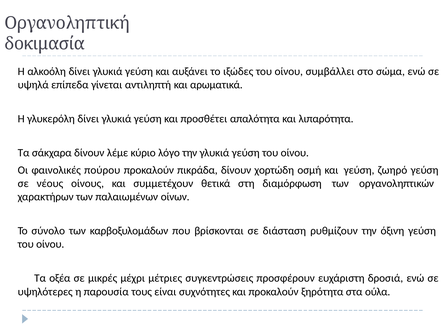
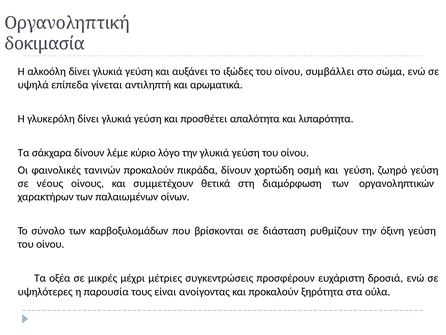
πούρου: πούρου -> τανινών
συχνότητες: συχνότητες -> ανοίγοντας
